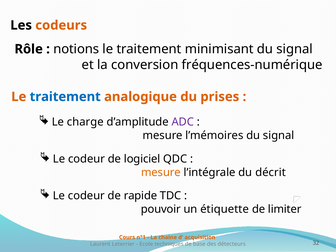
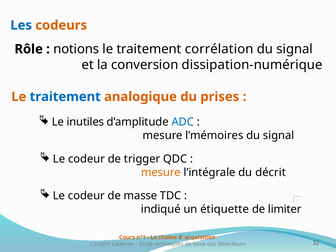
Les colour: black -> blue
minimisant: minimisant -> corrélation
fréquences-numérique: fréquences-numérique -> dissipation-numérique
charge: charge -> inutiles
ADC colour: purple -> blue
logiciel: logiciel -> trigger
rapide: rapide -> masse
pouvoir: pouvoir -> indiqué
